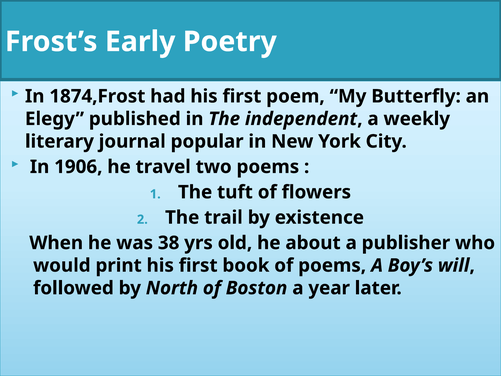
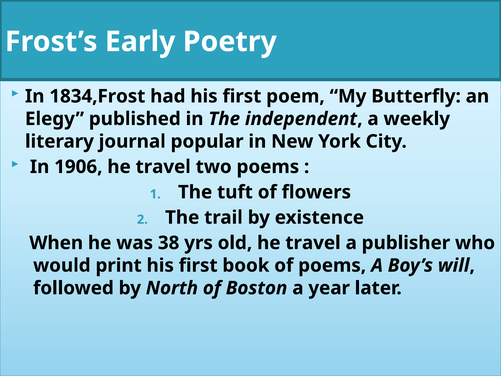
1874,Frost: 1874,Frost -> 1834,Frost
old he about: about -> travel
